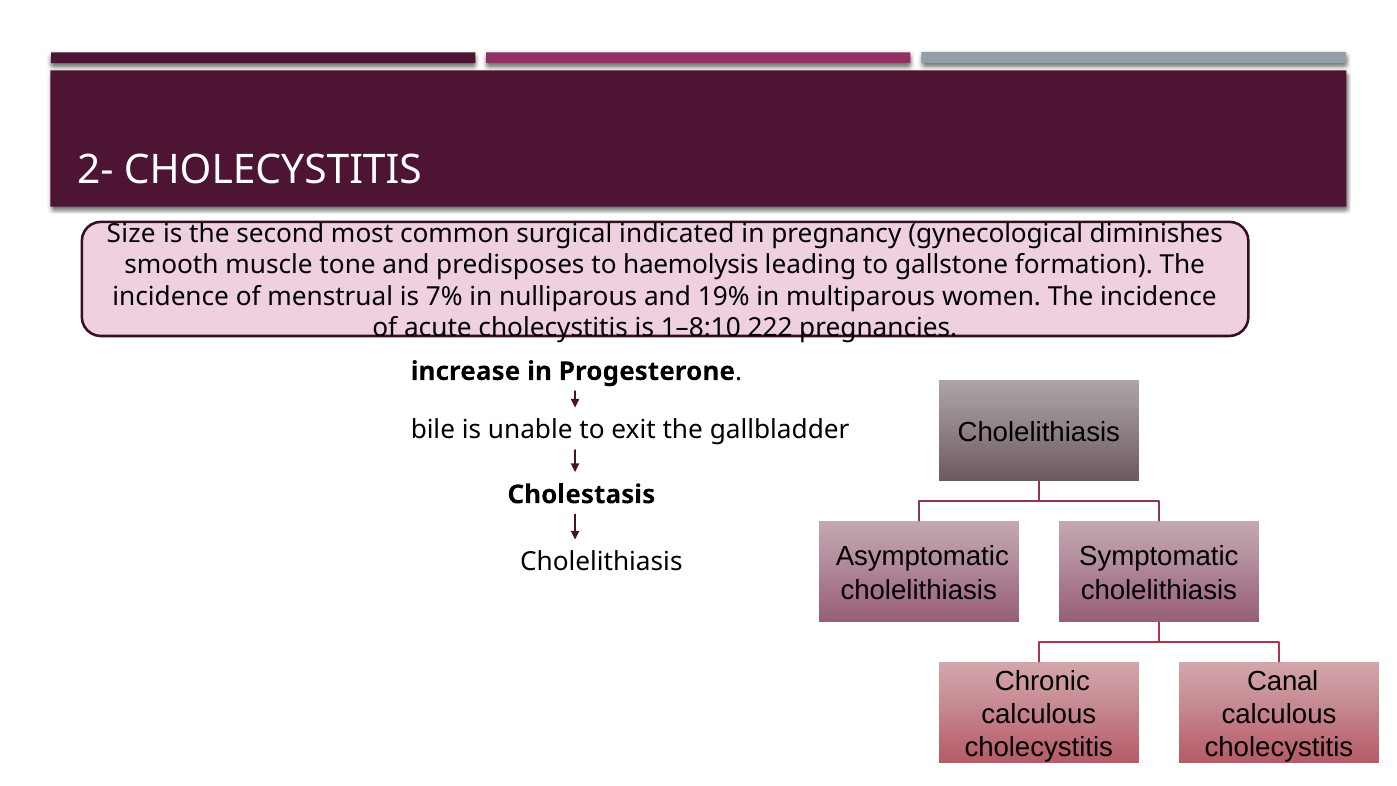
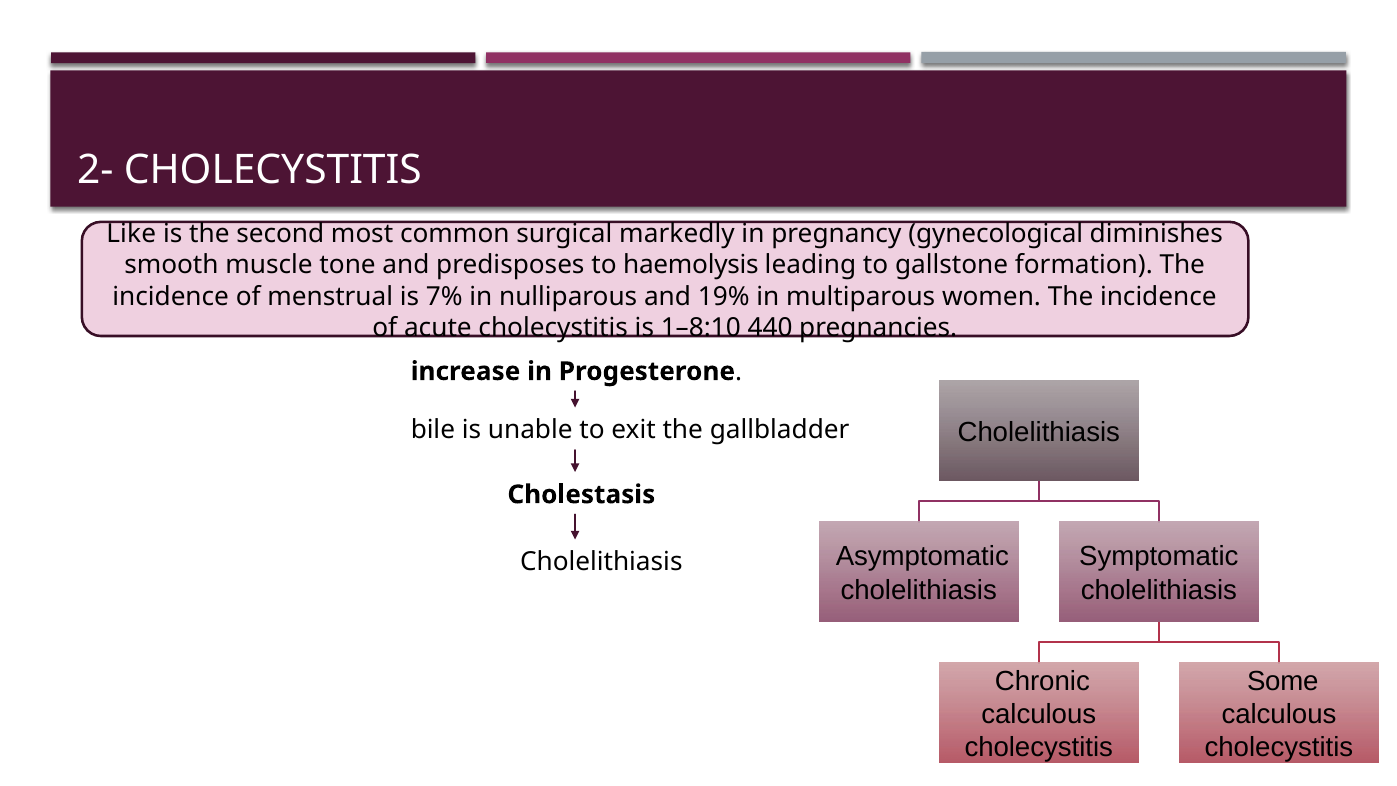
Size: Size -> Like
indicated: indicated -> markedly
222: 222 -> 440
Canal: Canal -> Some
